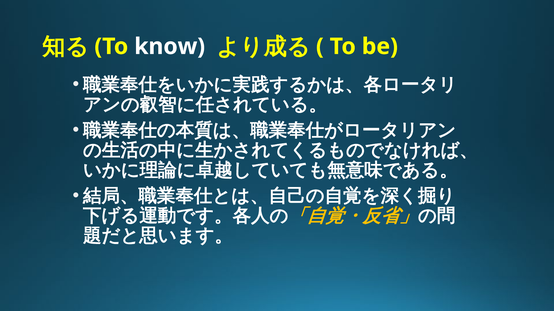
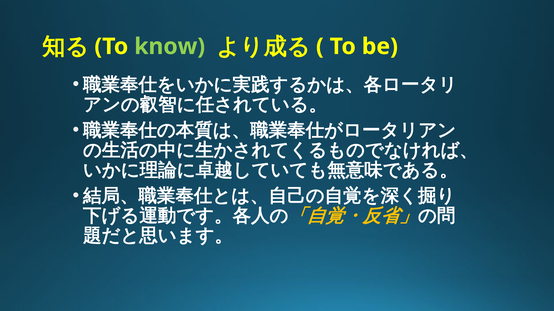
know colour: white -> light green
